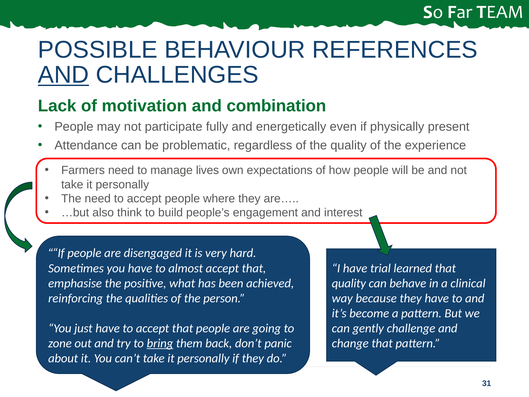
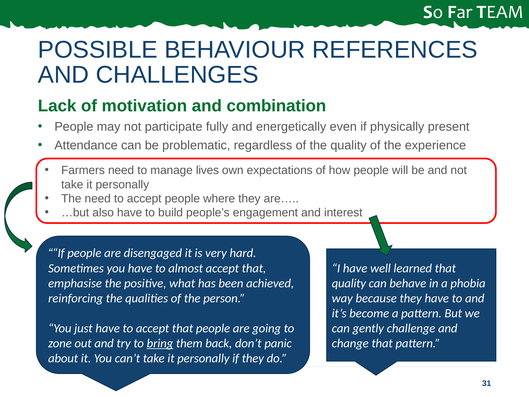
AND at (63, 75) underline: present -> none
also think: think -> have
trial: trial -> well
clinical: clinical -> phobia
